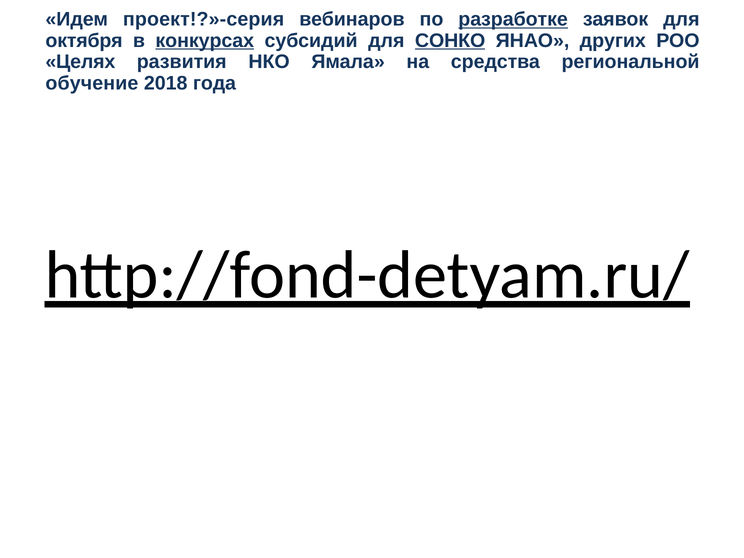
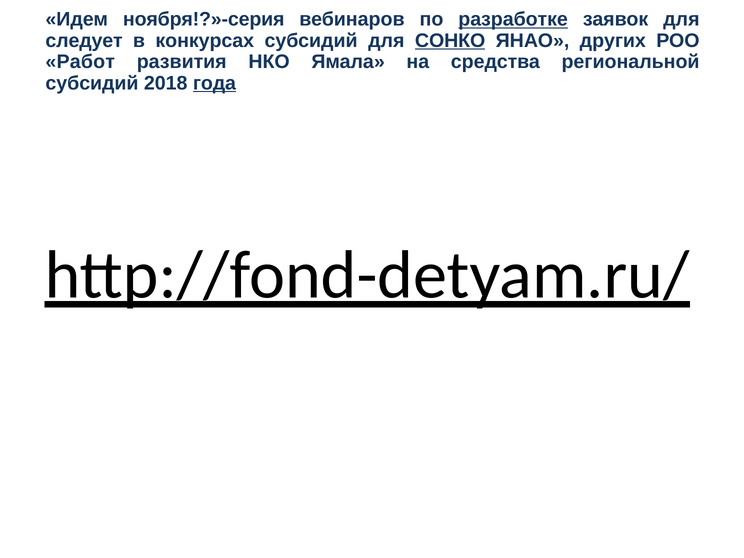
проект!?»-серия: проект!?»-серия -> ноября!?»-серия
октября: октября -> следует
конкурсах underline: present -> none
Целях: Целях -> Работ
обучение at (92, 83): обучение -> субсидий
года underline: none -> present
